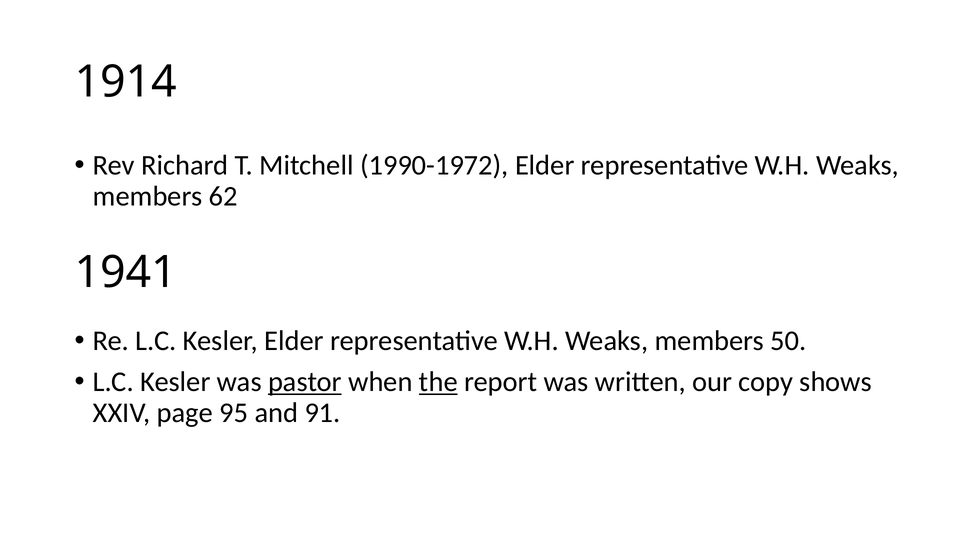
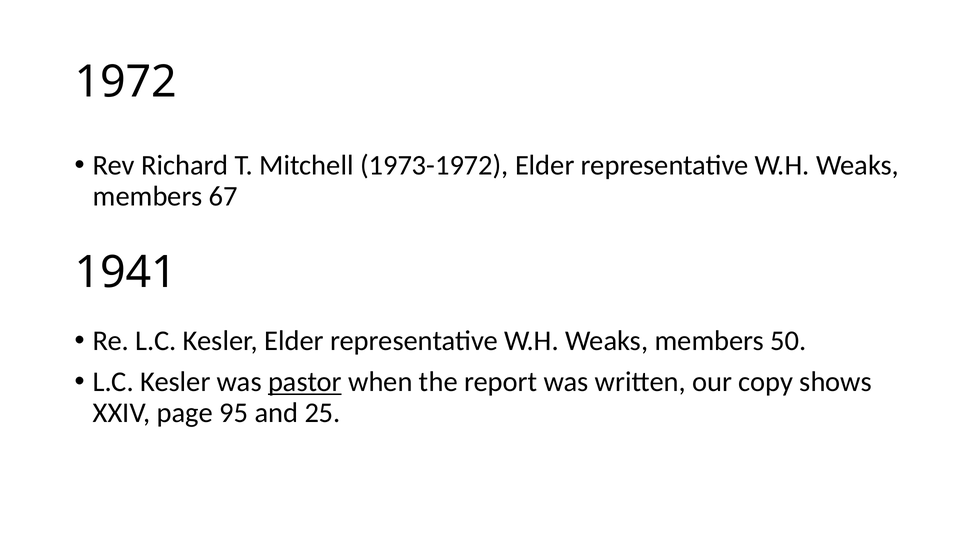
1914: 1914 -> 1972
1990-1972: 1990-1972 -> 1973-1972
62: 62 -> 67
the underline: present -> none
91: 91 -> 25
